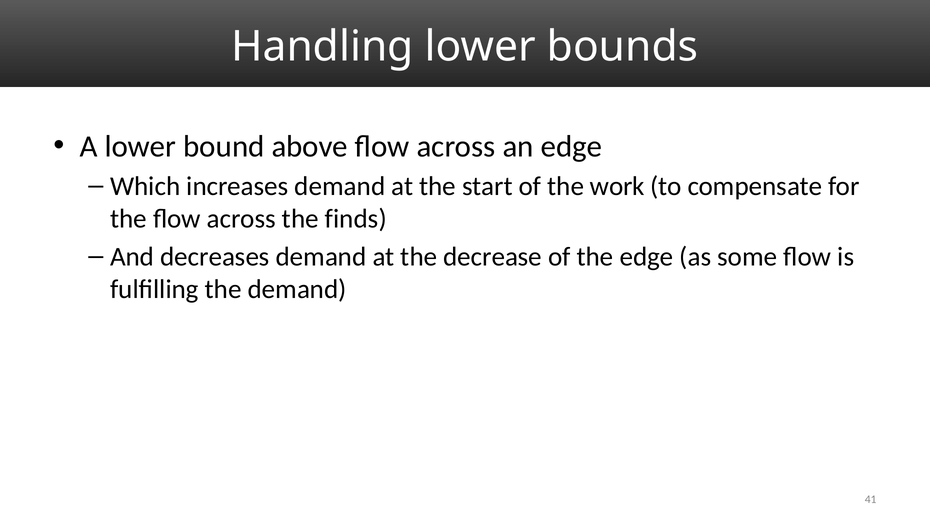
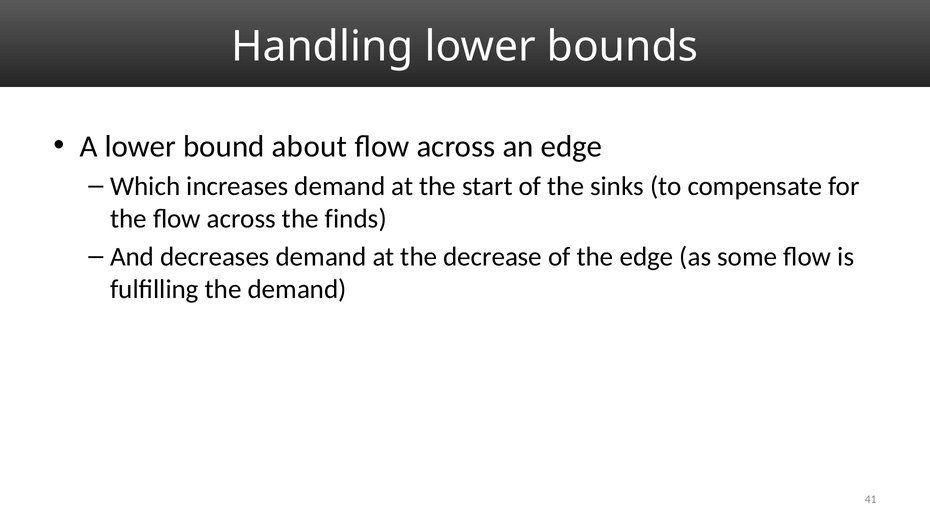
above: above -> about
work: work -> sinks
